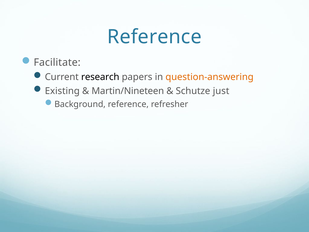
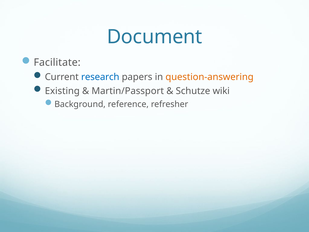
Reference at (154, 37): Reference -> Document
research colour: black -> blue
Martin/Nineteen: Martin/Nineteen -> Martin/Passport
just: just -> wiki
